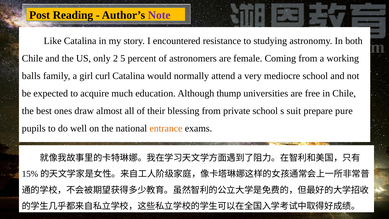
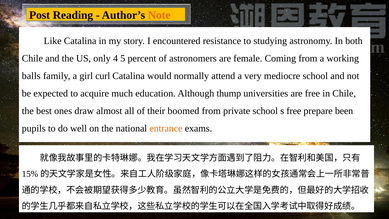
Note colour: purple -> orange
2: 2 -> 4
blessing: blessing -> boomed
s suit: suit -> free
pure: pure -> been
